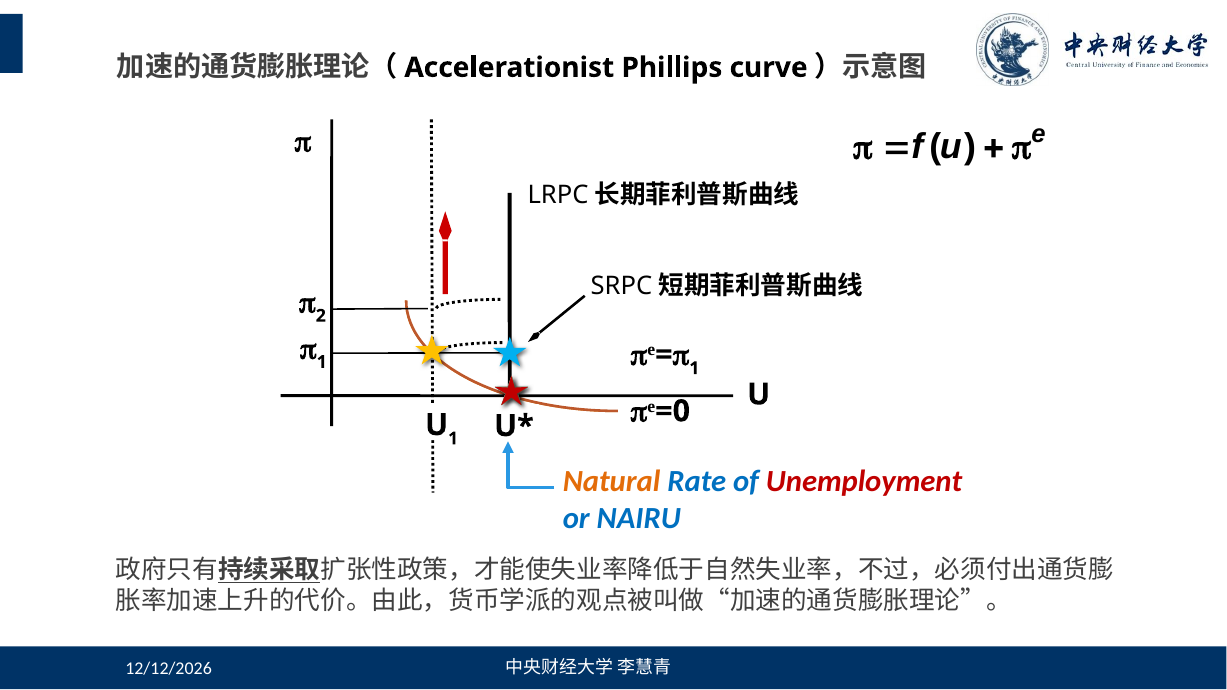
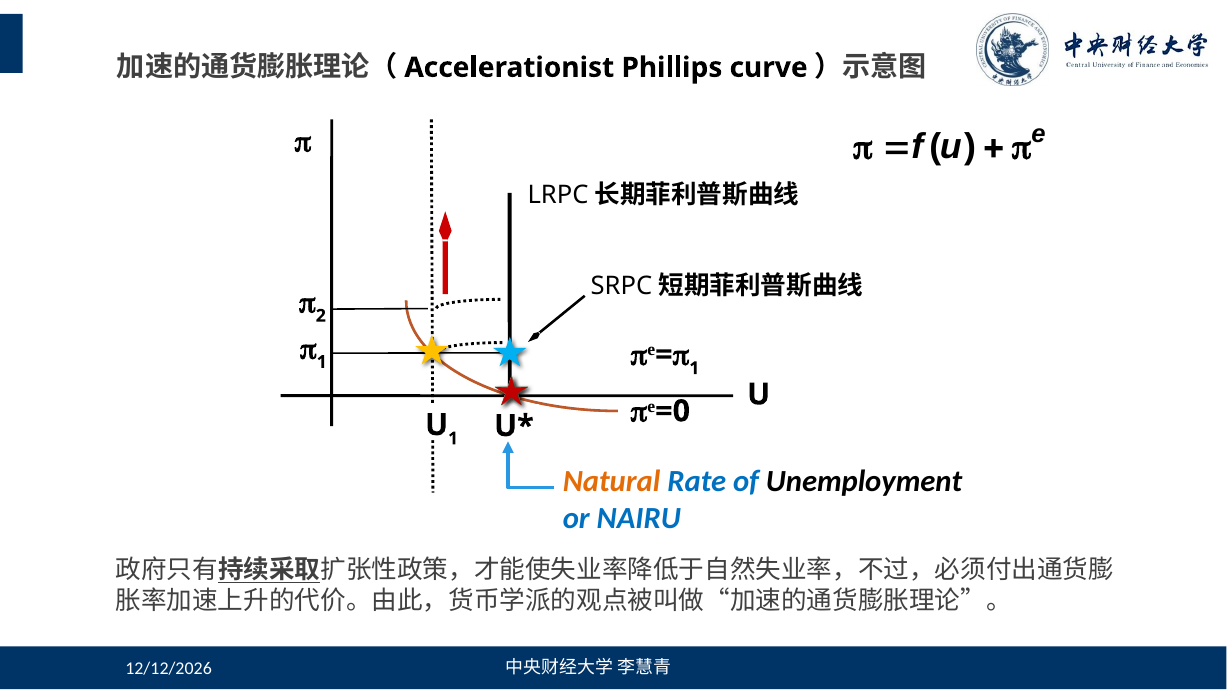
Unemployment colour: red -> black
